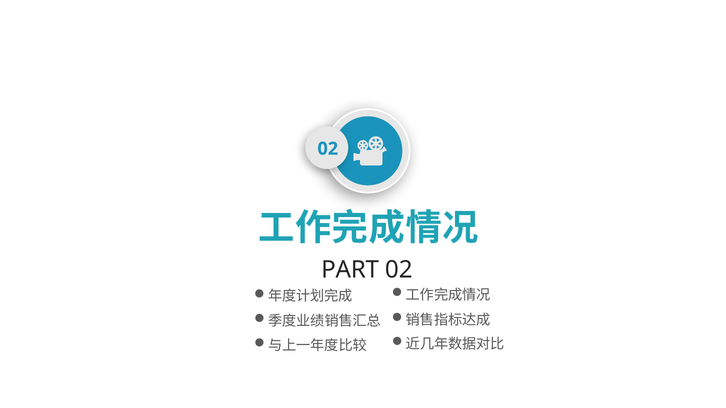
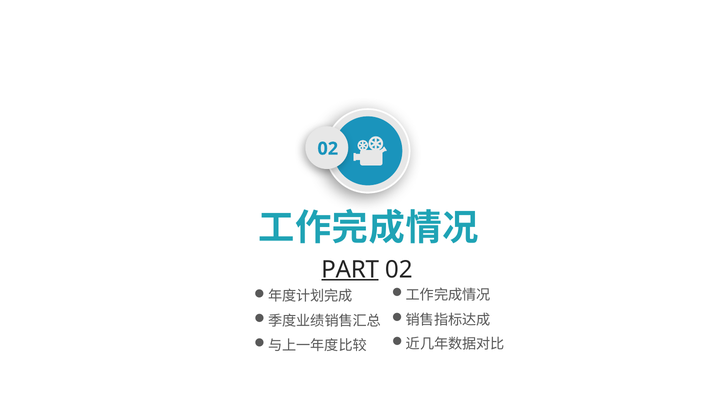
PART underline: none -> present
